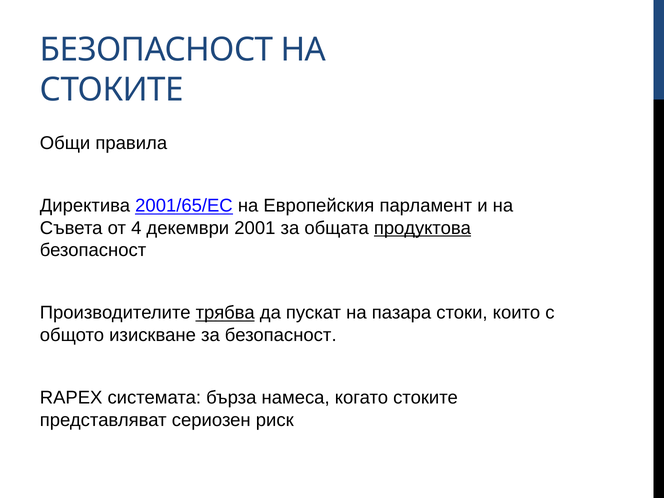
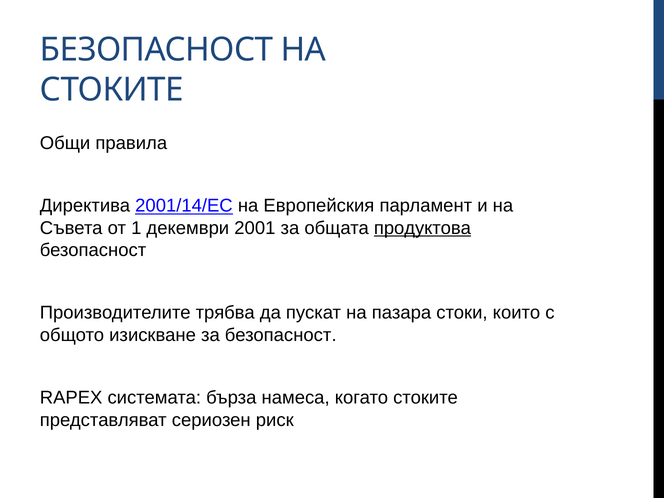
2001/65/EC: 2001/65/EC -> 2001/14/EC
4: 4 -> 1
трябва underline: present -> none
